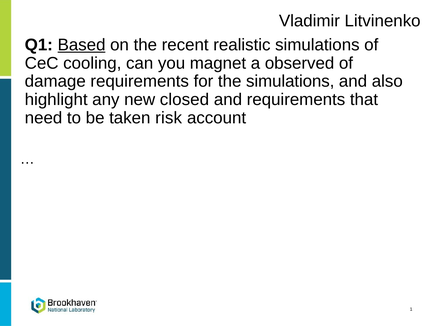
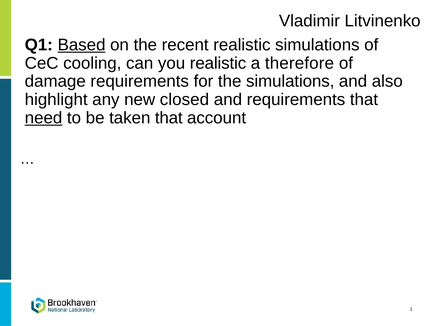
you magnet: magnet -> realistic
observed: observed -> therefore
need underline: none -> present
taken risk: risk -> that
